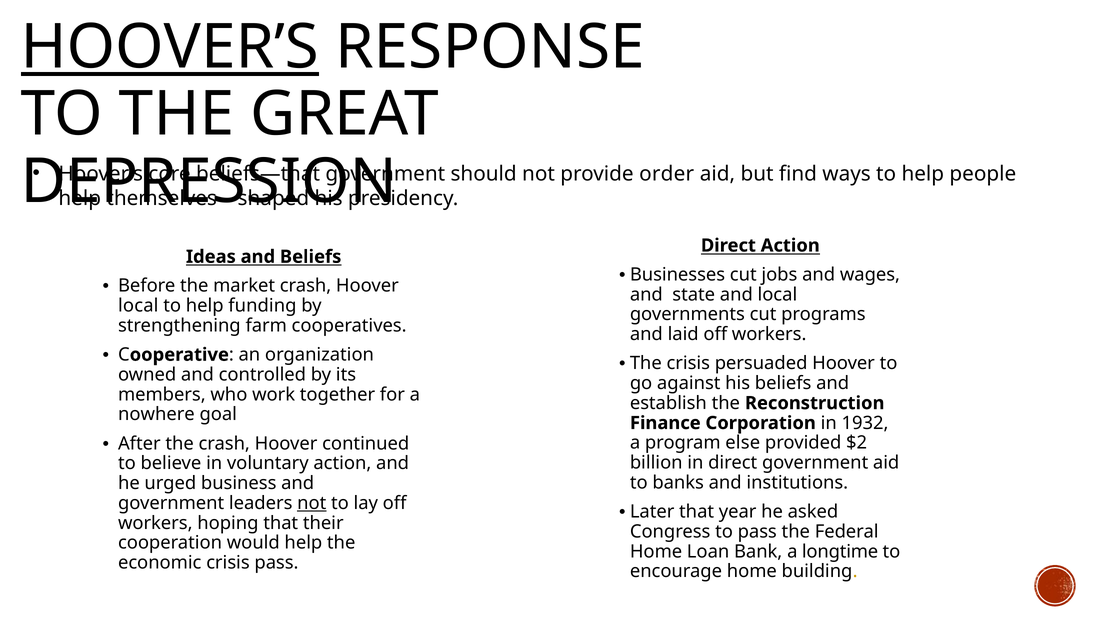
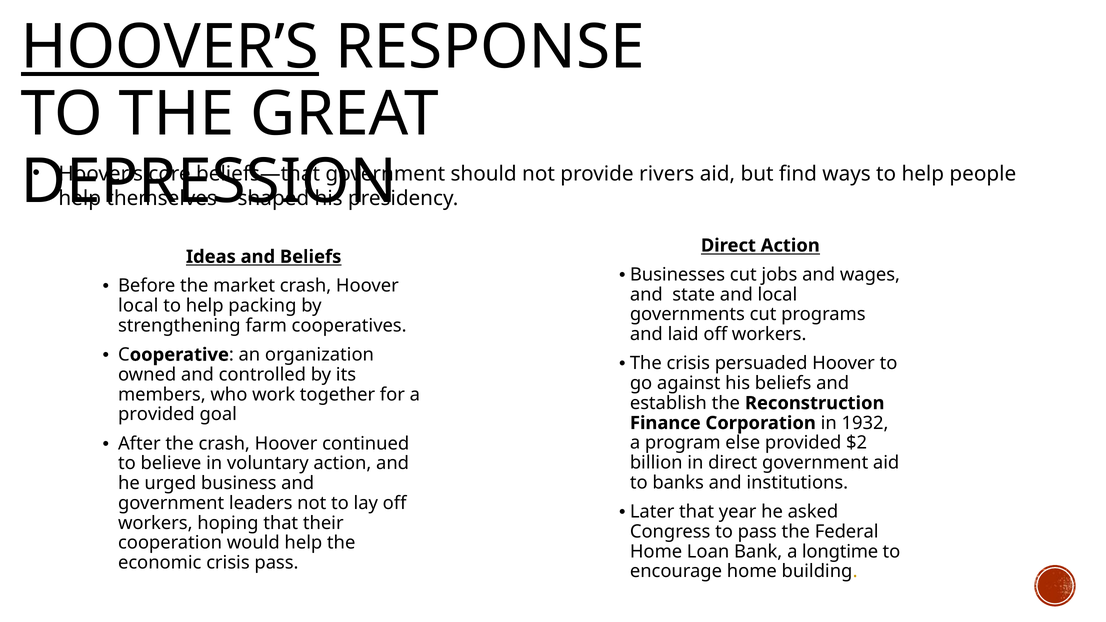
order: order -> rivers
funding: funding -> packing
nowhere at (156, 414): nowhere -> provided
not at (312, 503) underline: present -> none
